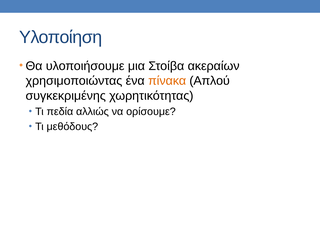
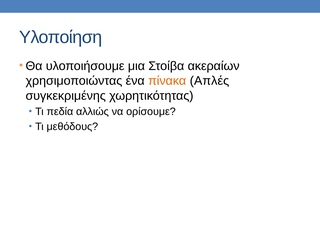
Απλού: Απλού -> Απλές
